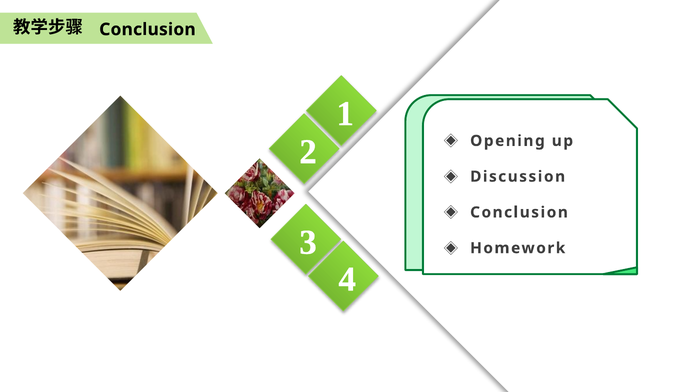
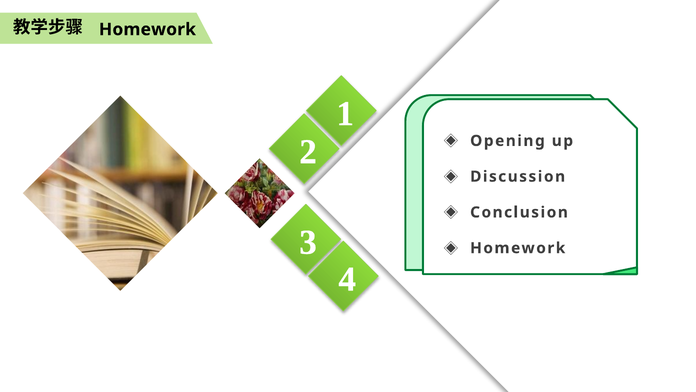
Conclusion at (147, 29): Conclusion -> Homework
